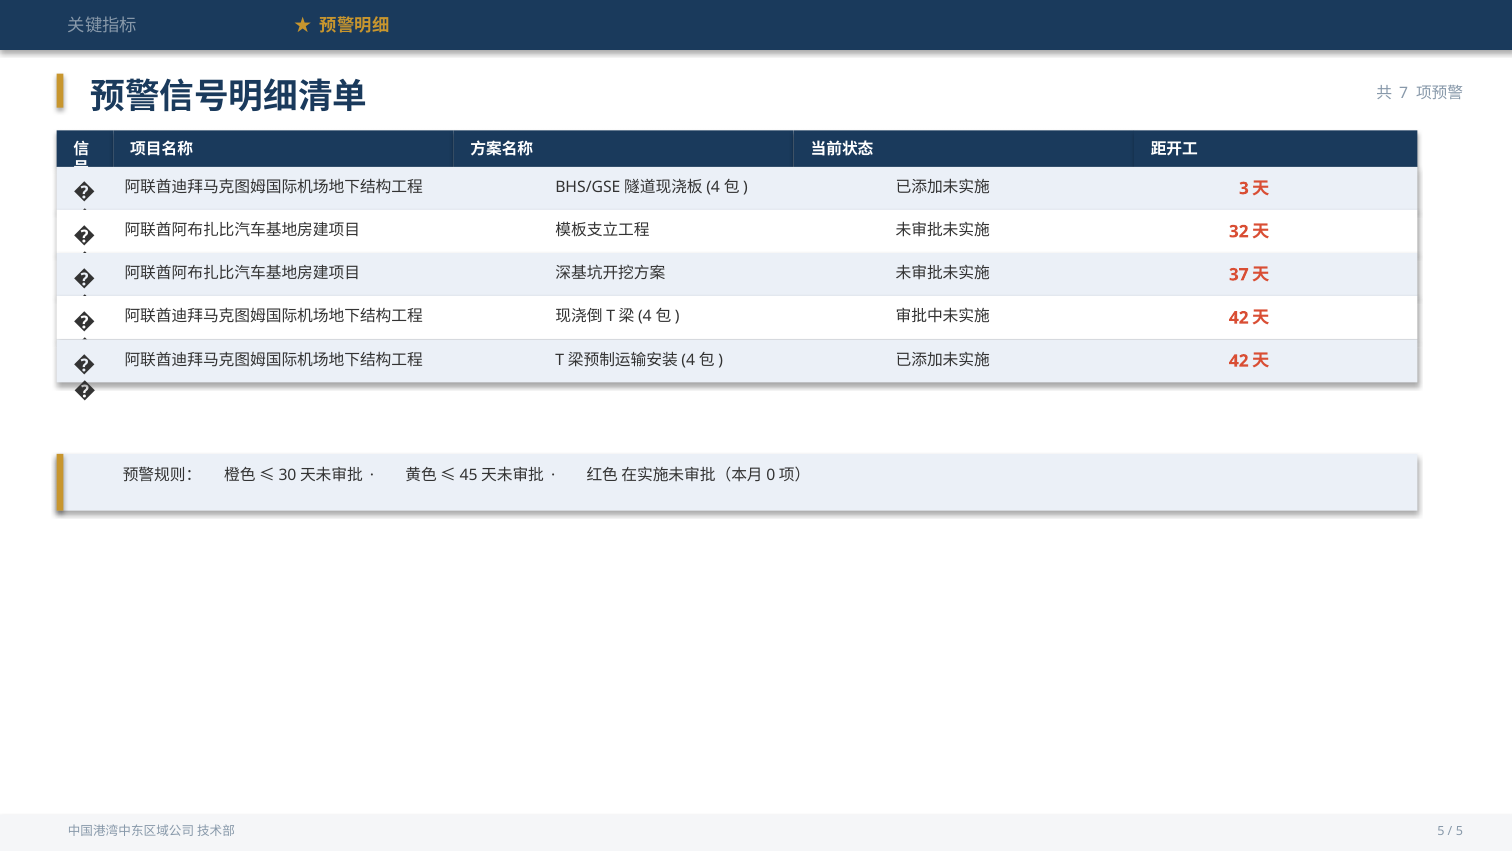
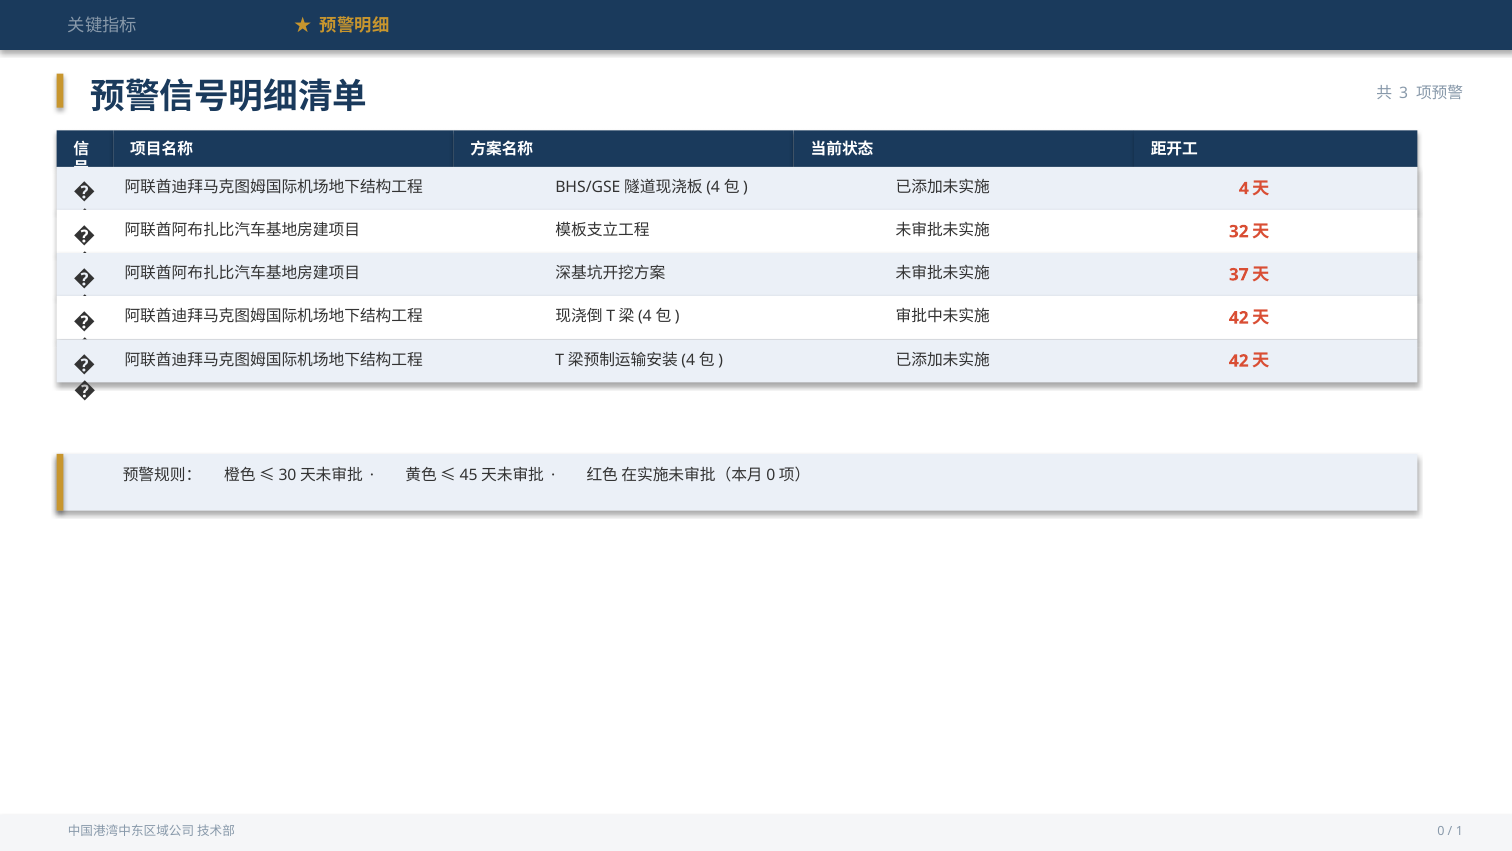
7: 7 -> 3
3: 3 -> 4
5 at (1441, 830): 5 -> 0
5 at (1459, 830): 5 -> 1
